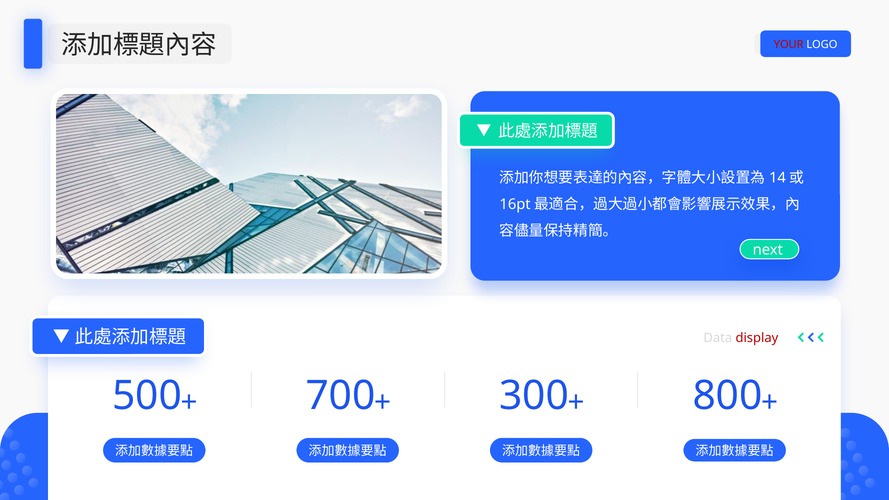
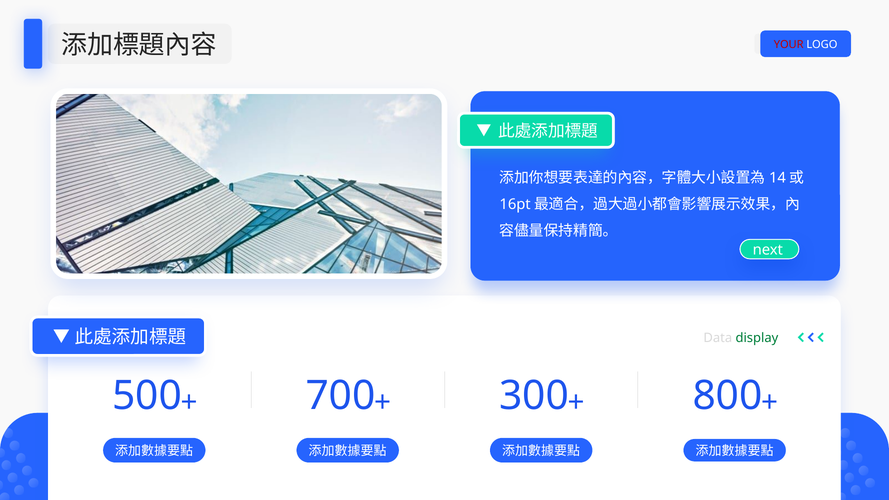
display colour: red -> green
